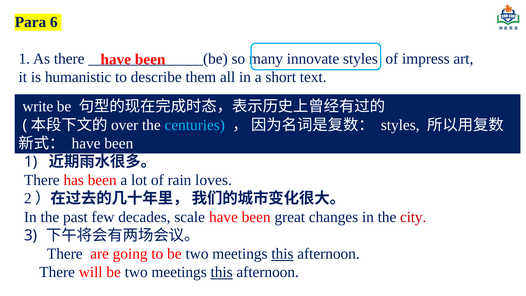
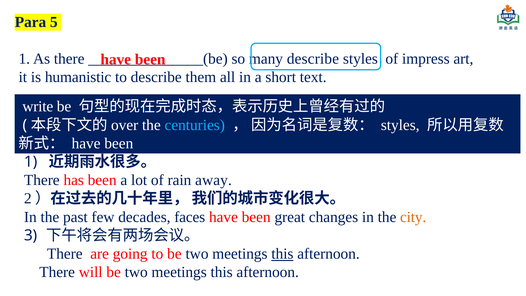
6: 6 -> 5
many innovate: innovate -> describe
loves: loves -> away
scale: scale -> faces
city colour: red -> orange
this at (222, 272) underline: present -> none
